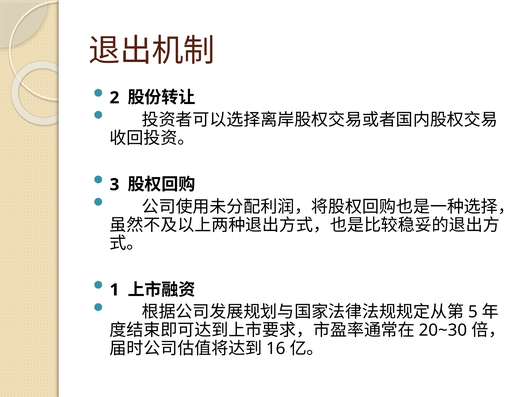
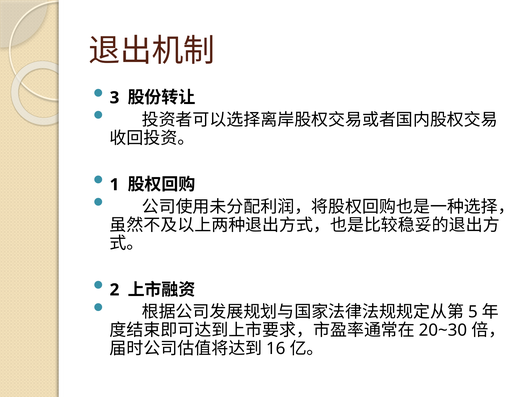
2: 2 -> 3
3: 3 -> 1
1: 1 -> 2
